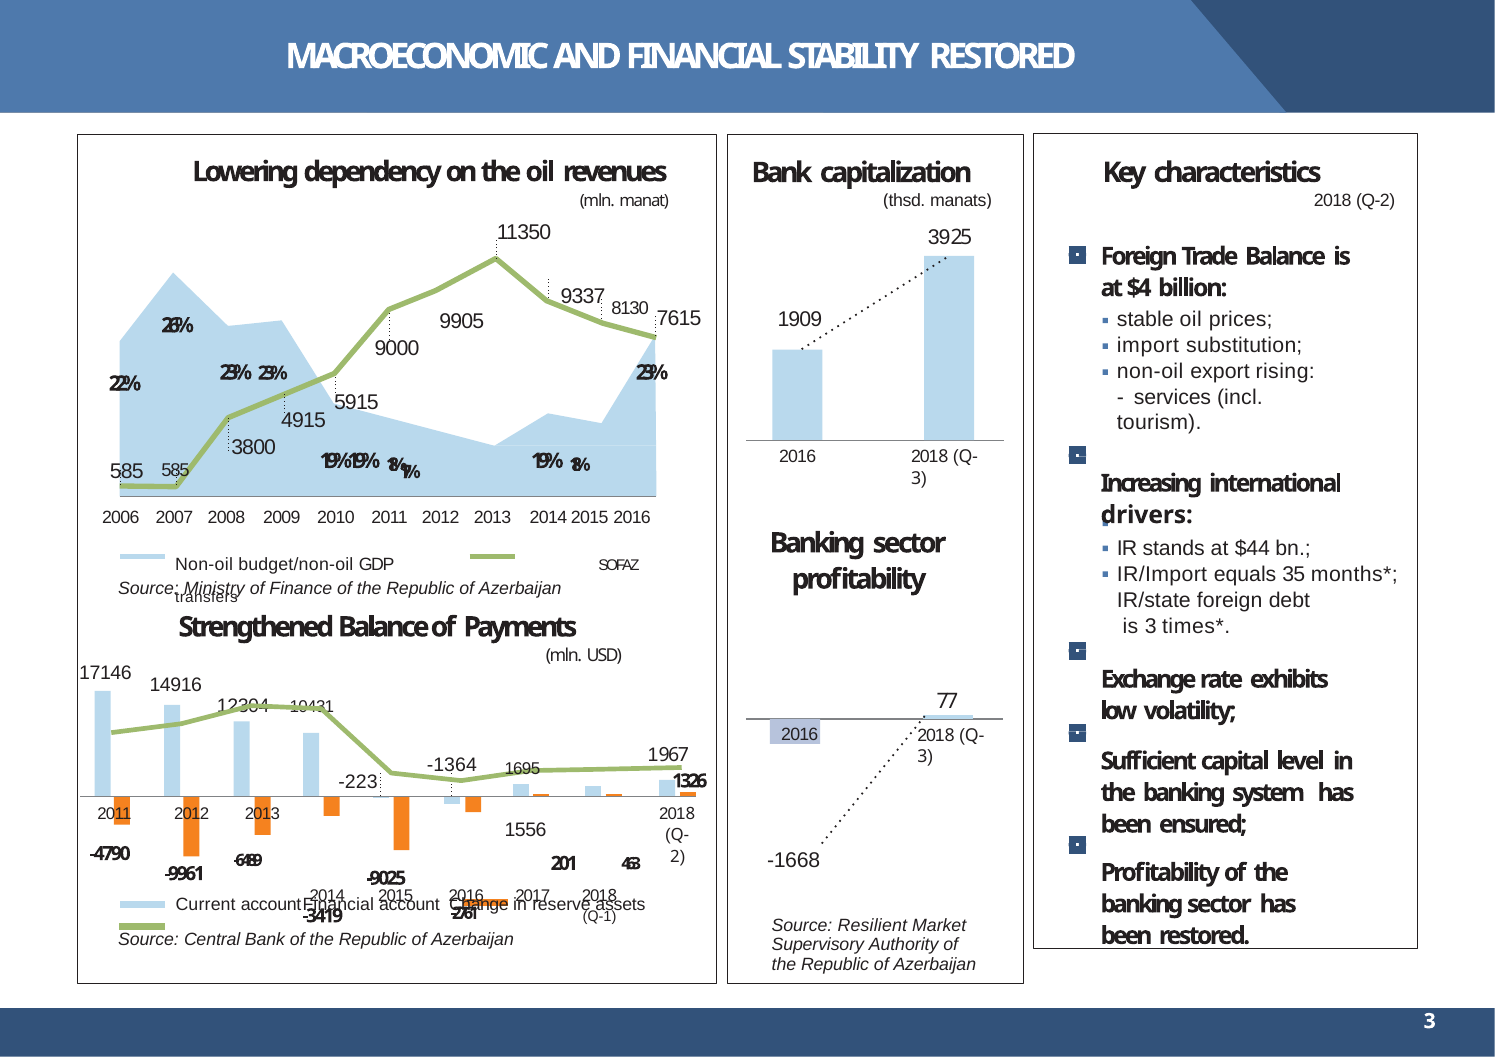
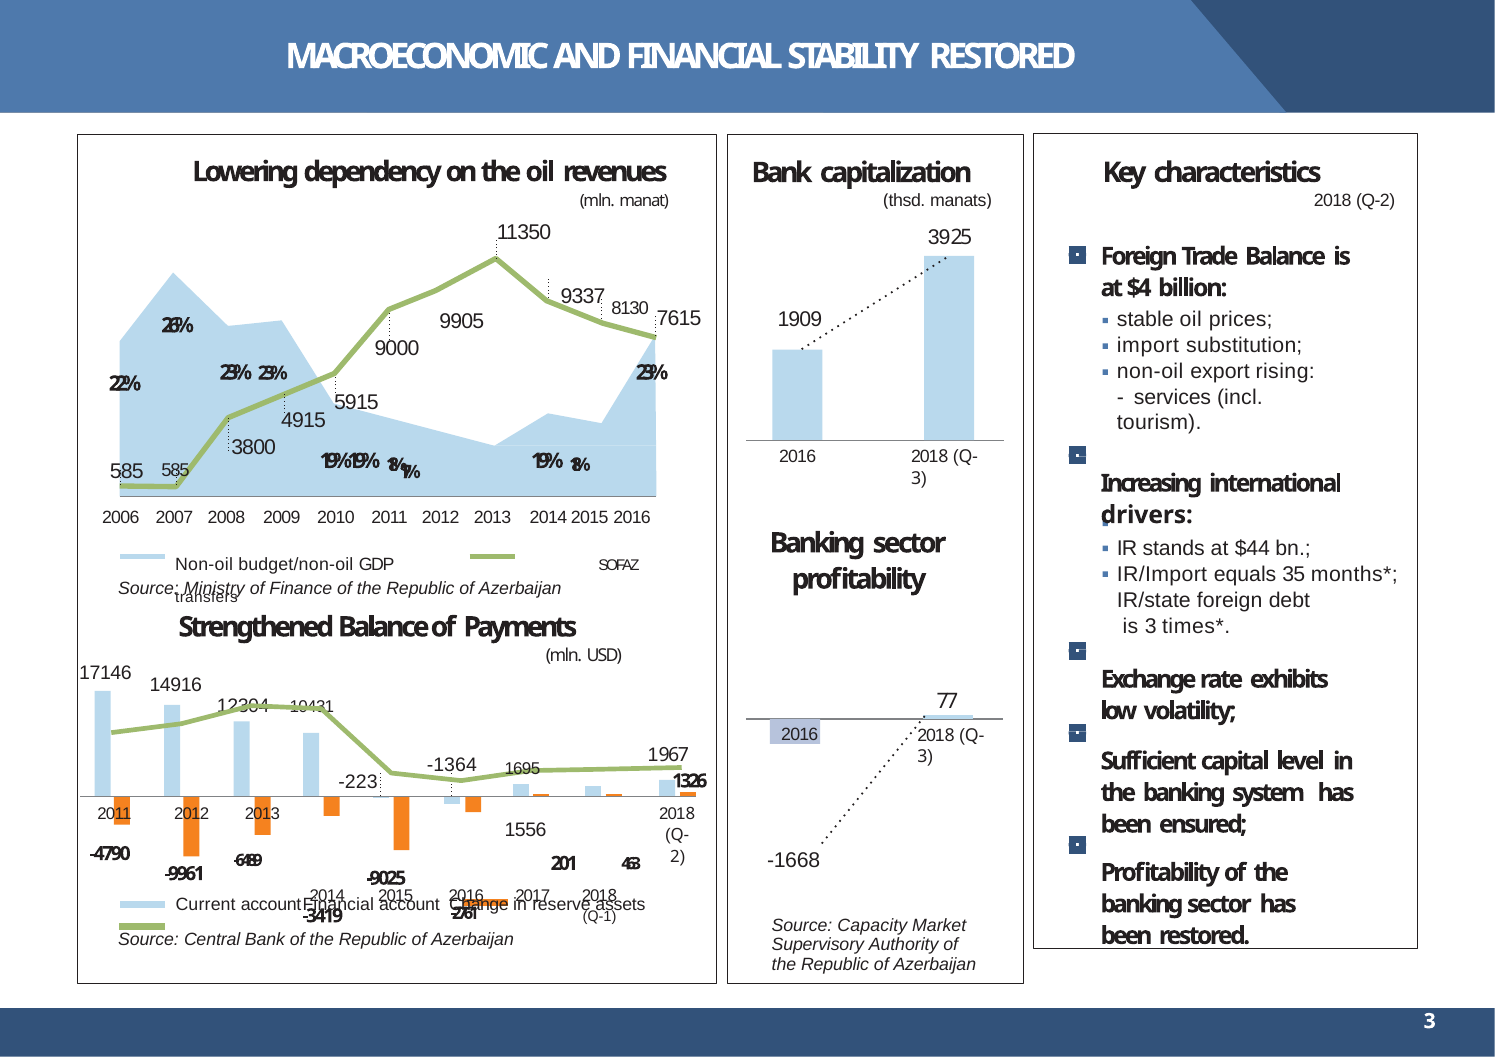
Resilient: Resilient -> Capacity
